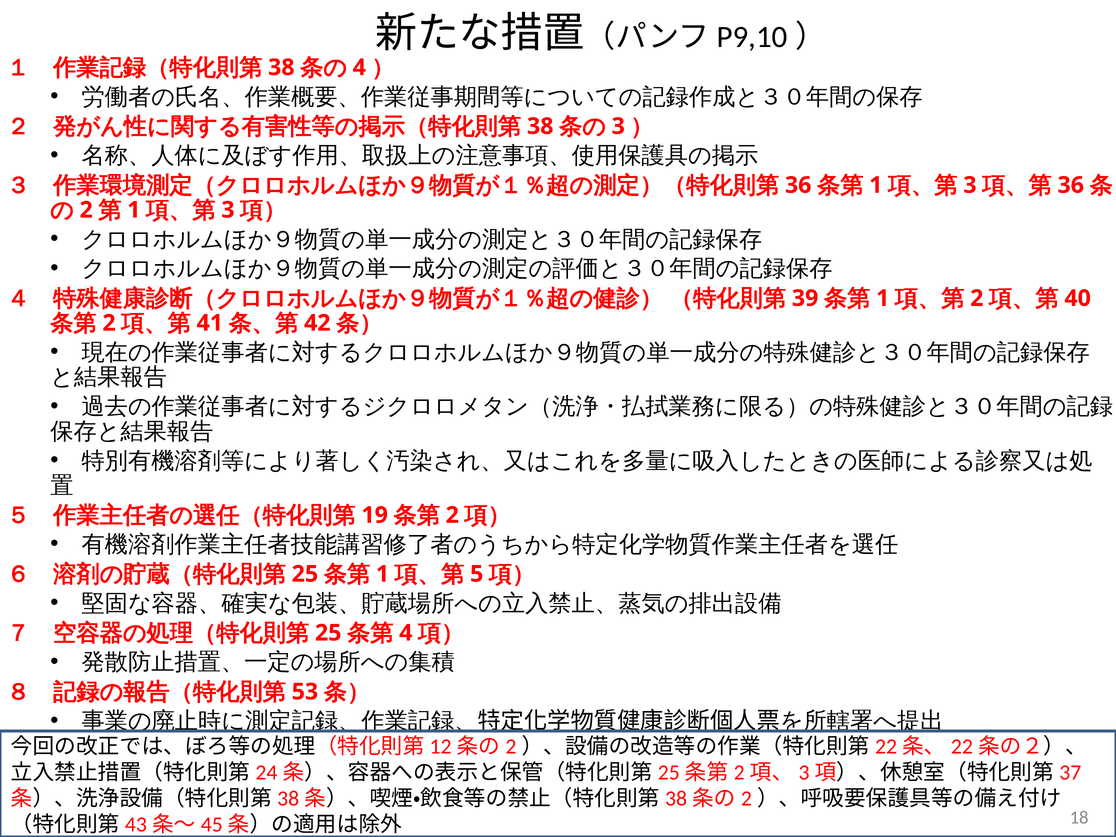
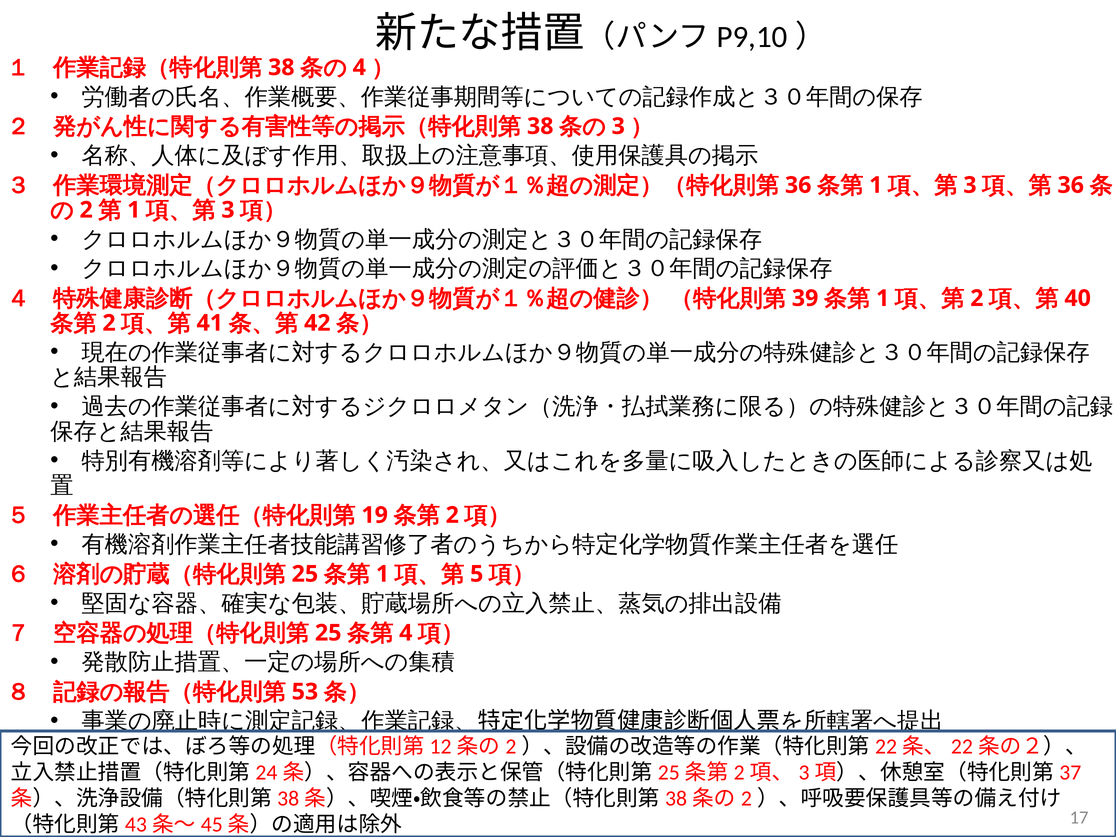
18: 18 -> 17
